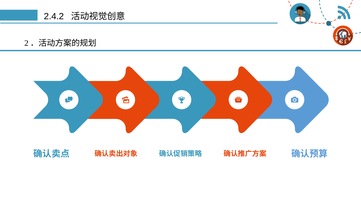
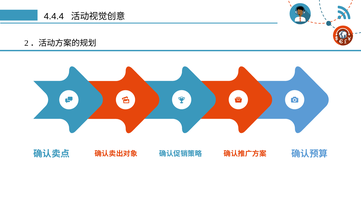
2.4.2: 2.4.2 -> 4.4.4
